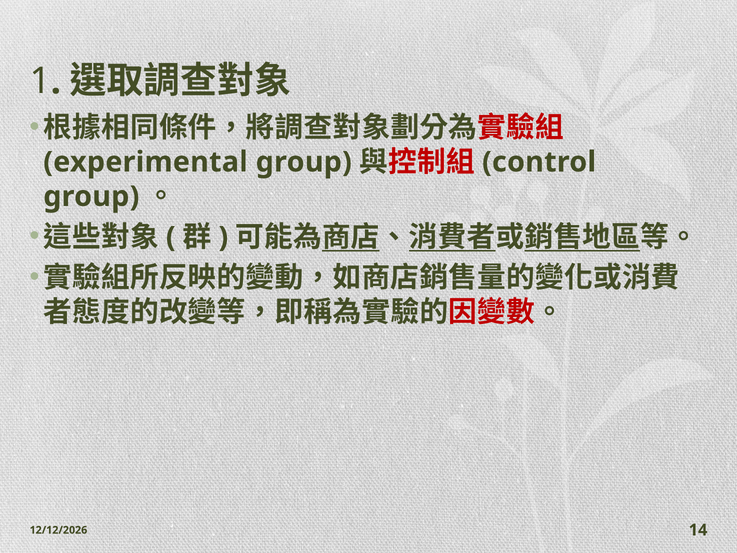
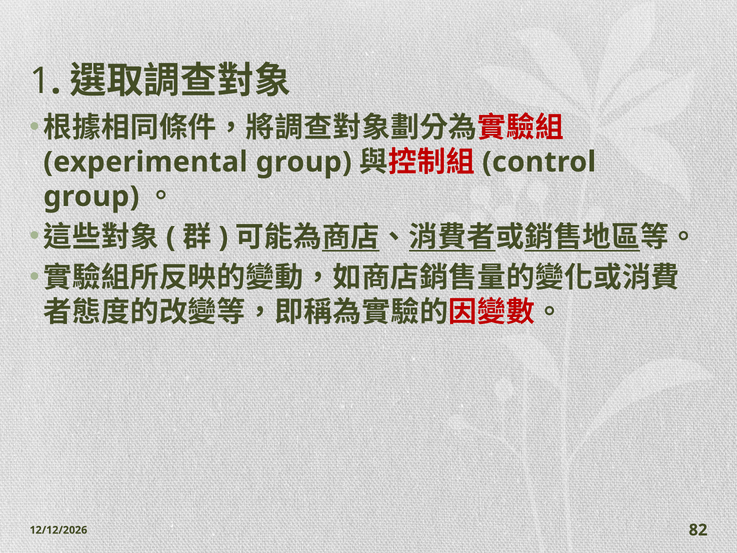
14: 14 -> 82
